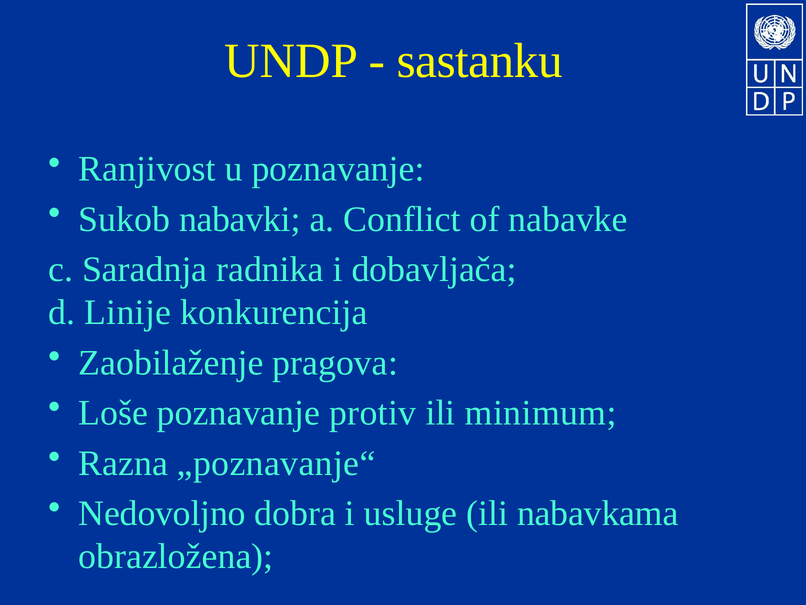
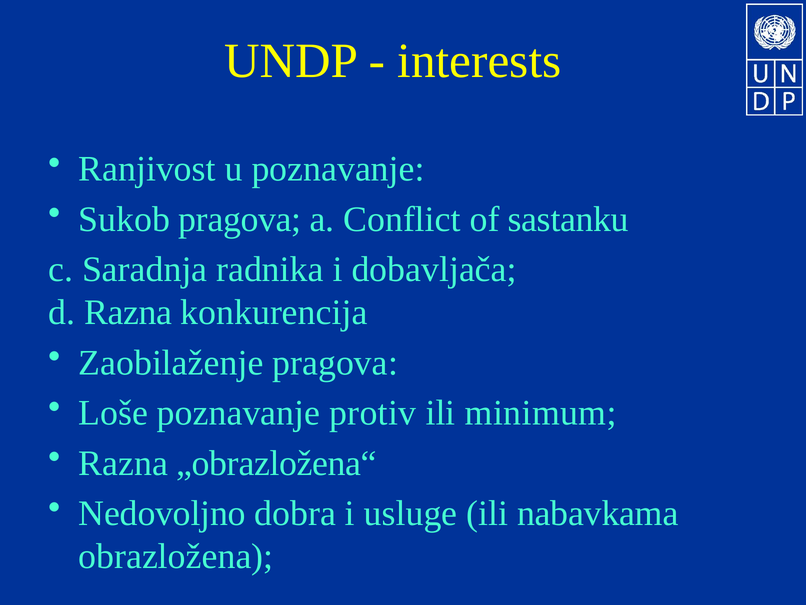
sastanku: sastanku -> interests
Sukob nabavki: nabavki -> pragova
nabavke: nabavke -> sastanku
d Linije: Linije -> Razna
„poznavanje“: „poznavanje“ -> „obrazložena“
